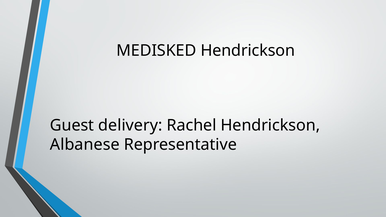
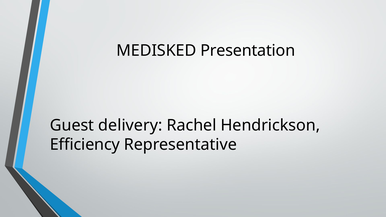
MEDISKED Hendrickson: Hendrickson -> Presentation
Albanese: Albanese -> Efficiency
